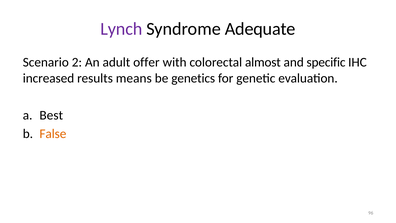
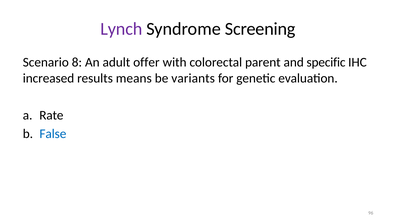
Adequate: Adequate -> Screening
2: 2 -> 8
almost: almost -> parent
genetics: genetics -> variants
Best: Best -> Rate
False colour: orange -> blue
